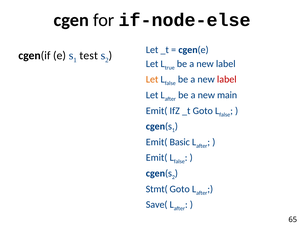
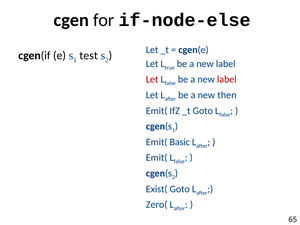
Let at (152, 79) colour: orange -> red
main: main -> then
Stmt(: Stmt( -> Exist(
Save(: Save( -> Zero(
